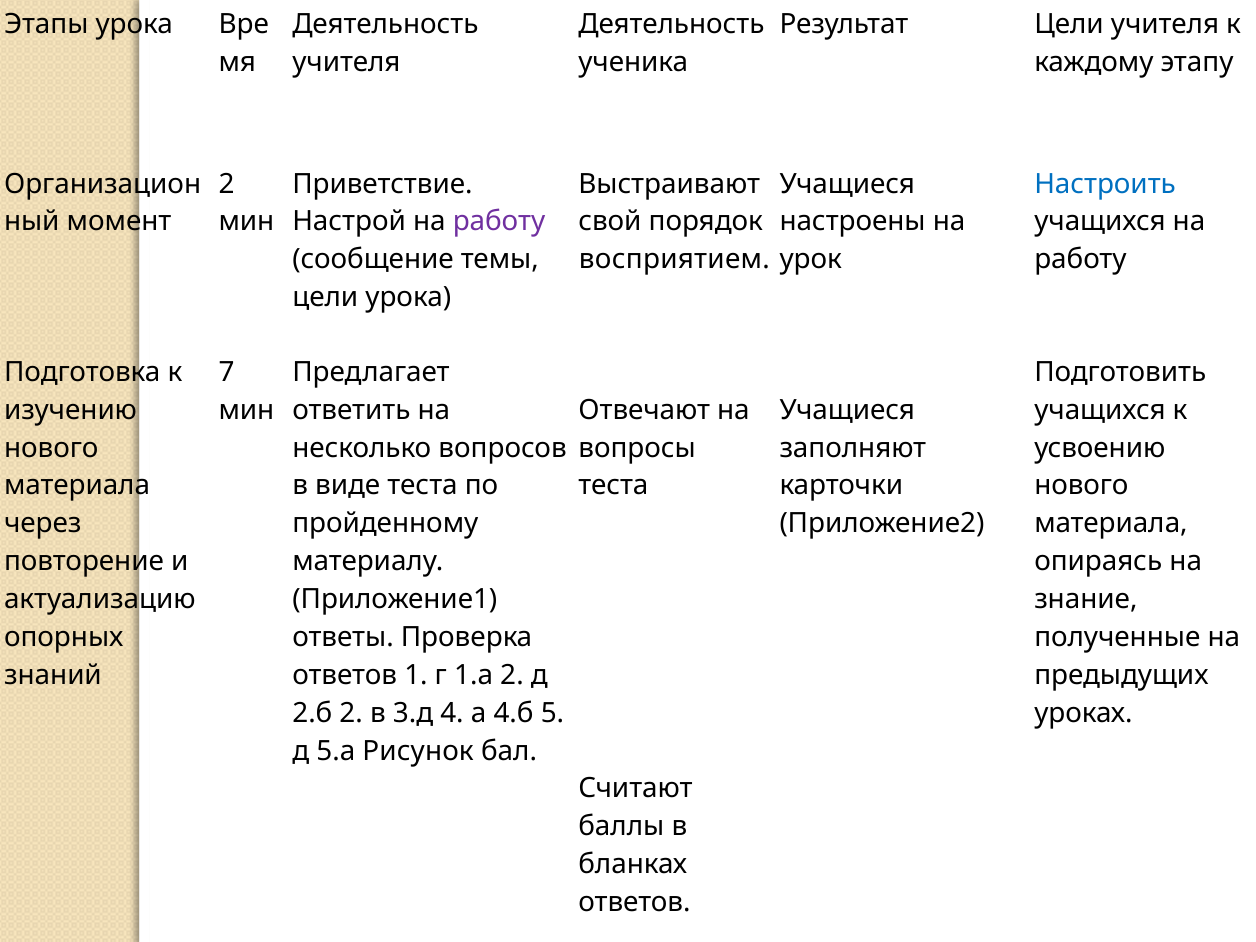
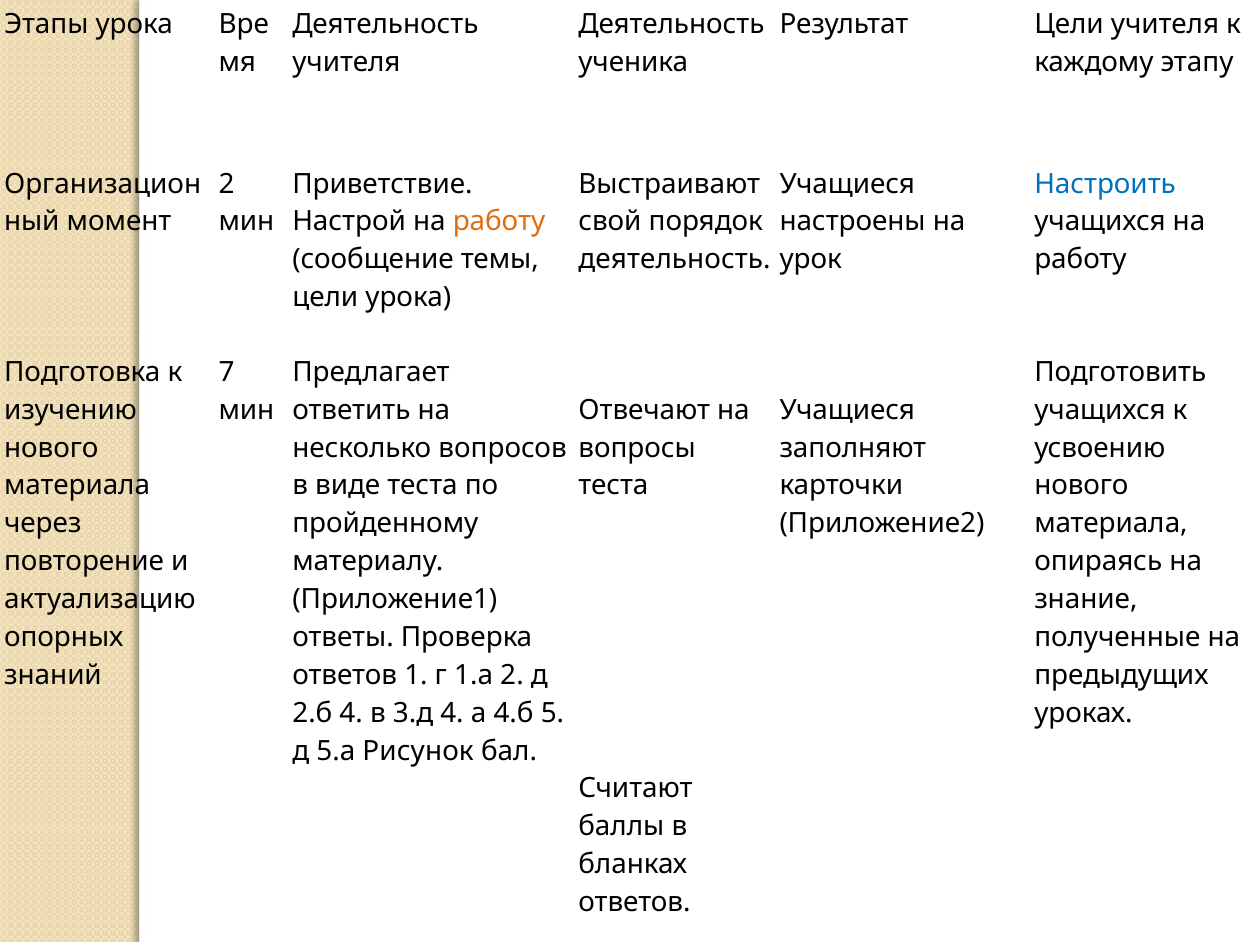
работу at (499, 222) colour: purple -> orange
восприятием at (674, 260): восприятием -> деятельность
2.б 2: 2 -> 4
